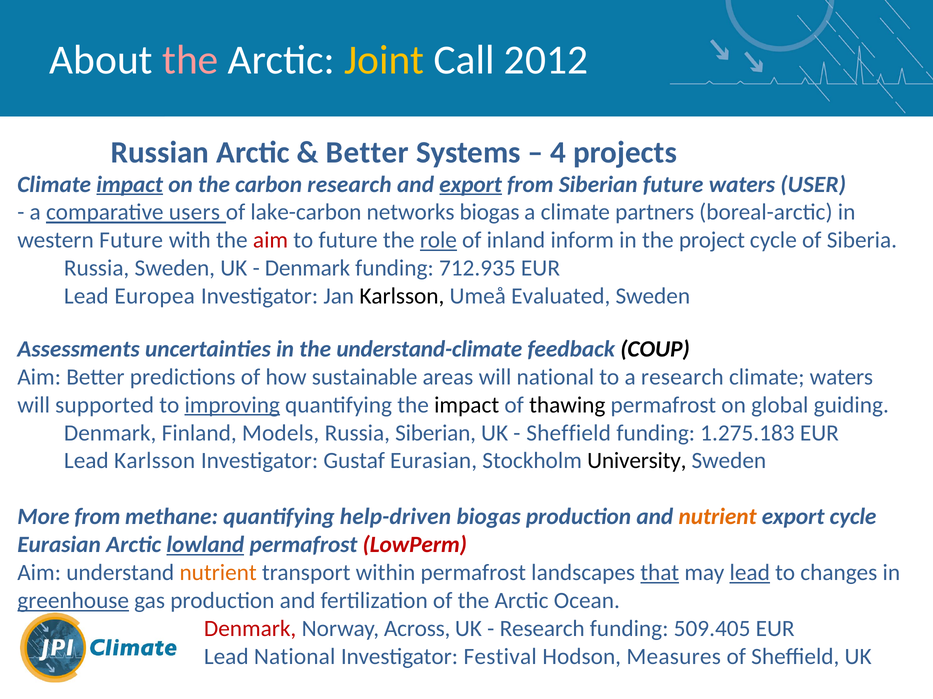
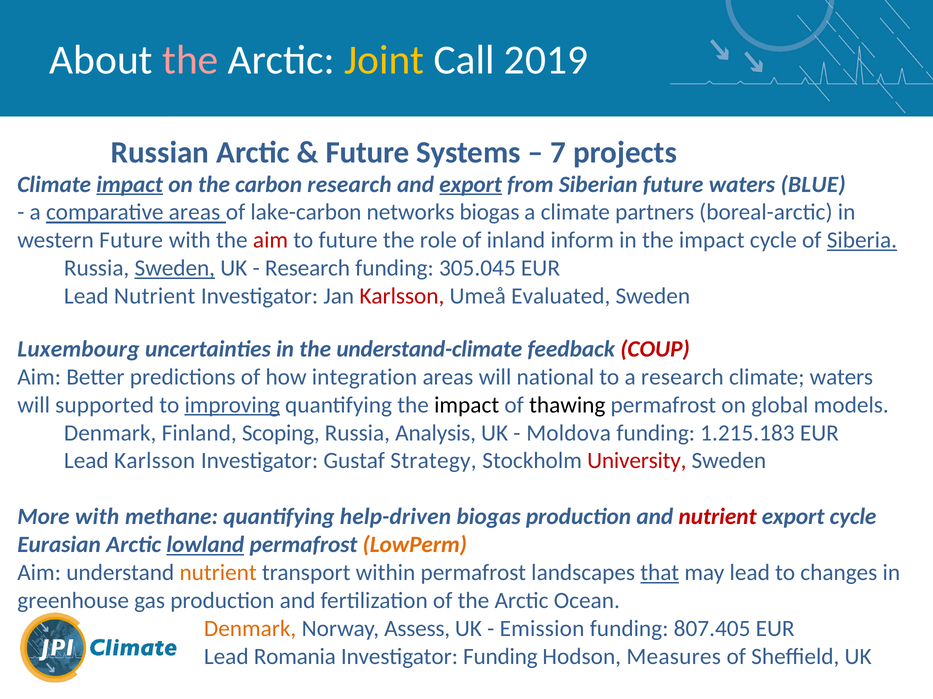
2012: 2012 -> 2019
Better at (367, 152): Better -> Future
4: 4 -> 7
USER: USER -> BLUE
comparative users: users -> areas
role underline: present -> none
in the project: project -> impact
Siberia underline: none -> present
Sweden at (175, 268) underline: none -> present
Denmark at (308, 268): Denmark -> Research
712.935: 712.935 -> 305.045
Lead Europea: Europea -> Nutrient
Karlsson at (402, 296) colour: black -> red
Assessments: Assessments -> Luxembourg
COUP colour: black -> red
sustainable: sustainable -> integration
guiding: guiding -> models
Models: Models -> Scoping
Russia Siberian: Siberian -> Analysis
Sheffield at (569, 433): Sheffield -> Moldova
1.275.183: 1.275.183 -> 1.215.183
Gustaf Eurasian: Eurasian -> Strategy
University colour: black -> red
More from: from -> with
nutrient at (718, 517) colour: orange -> red
LowPerm colour: red -> orange
lead at (750, 573) underline: present -> none
greenhouse underline: present -> none
Denmark at (250, 629) colour: red -> orange
Across: Across -> Assess
Research at (542, 629): Research -> Emission
509.405: 509.405 -> 807.405
Lead National: National -> Romania
Investigator Festival: Festival -> Funding
